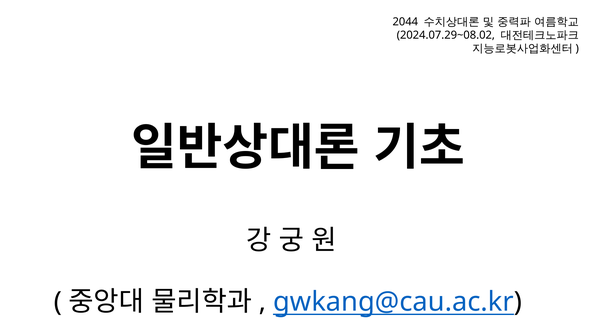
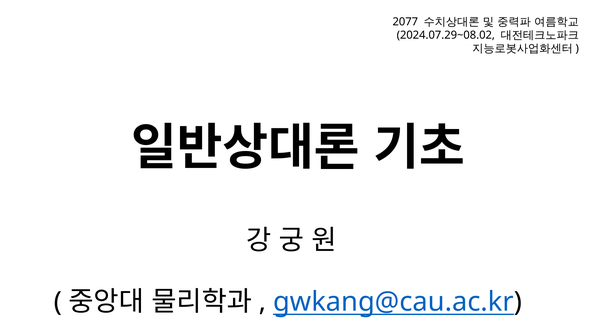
2044: 2044 -> 2077
